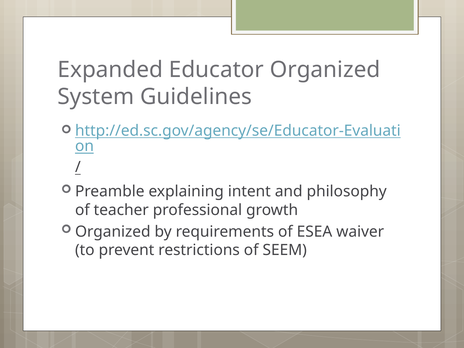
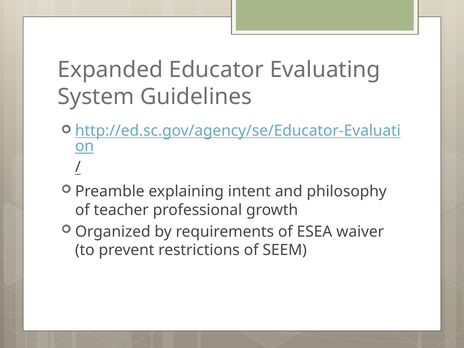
Educator Organized: Organized -> Evaluating
